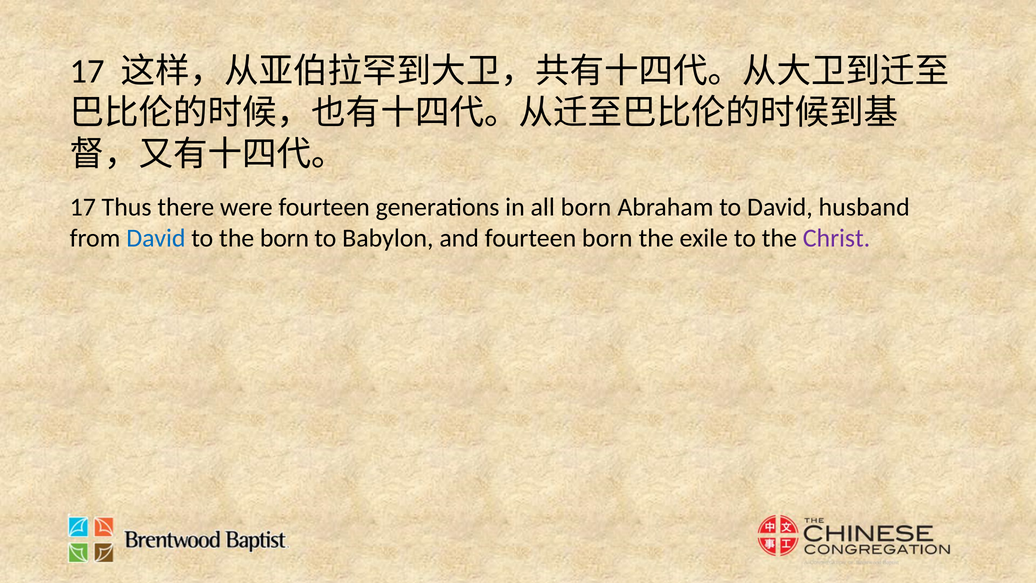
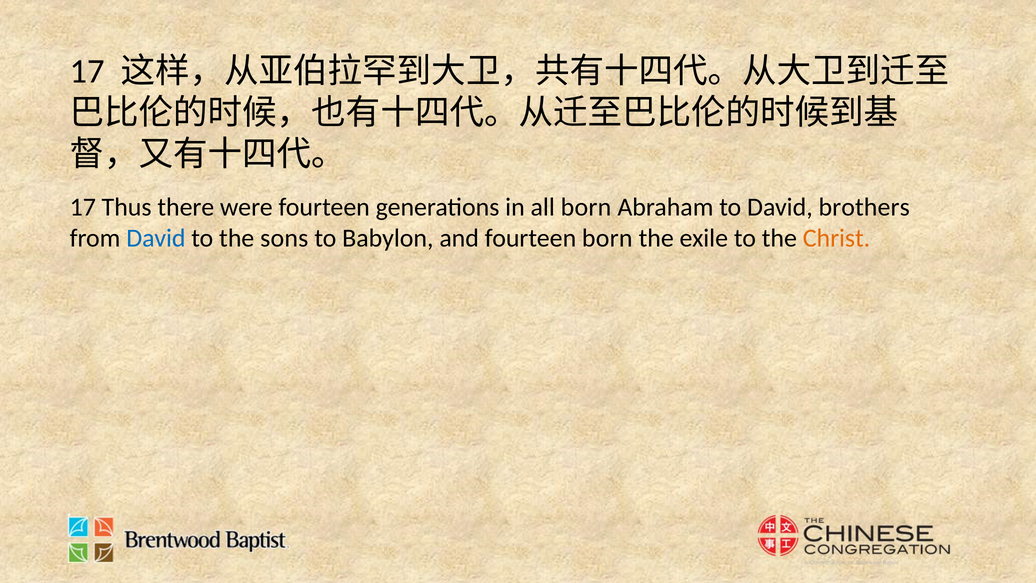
husband: husband -> brothers
the born: born -> sons
Christ colour: purple -> orange
